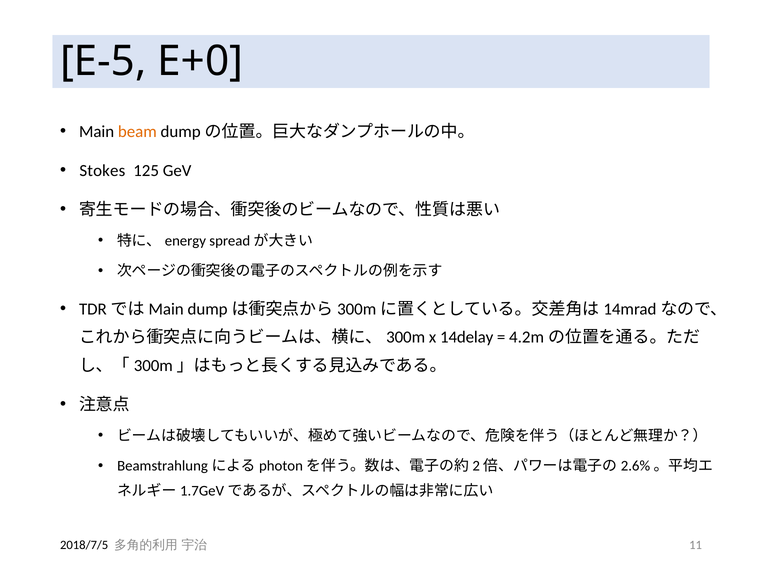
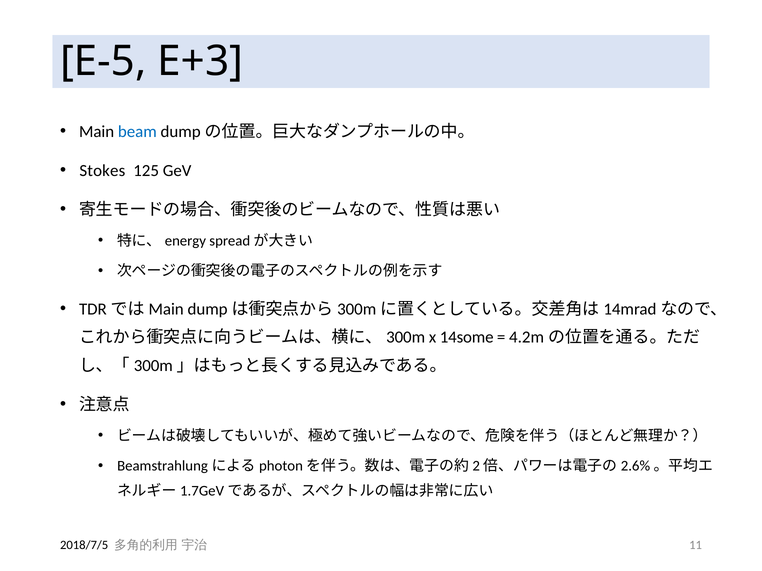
E+0: E+0 -> E+3
beam colour: orange -> blue
14delay: 14delay -> 14some
